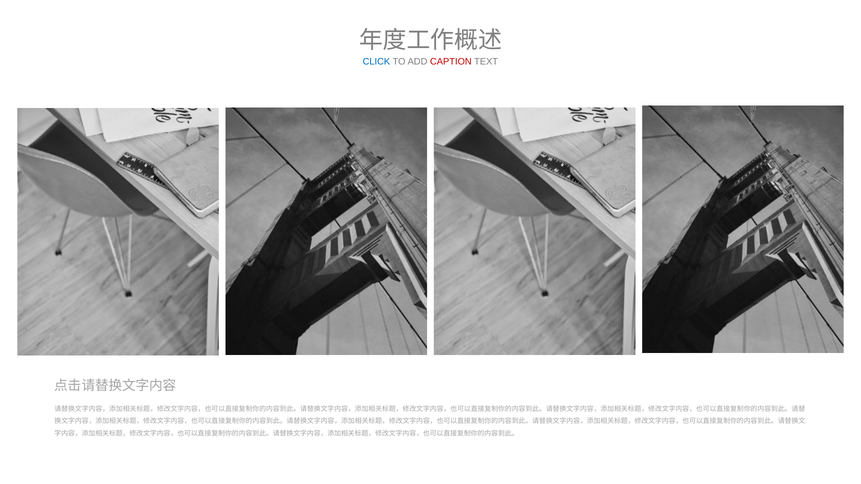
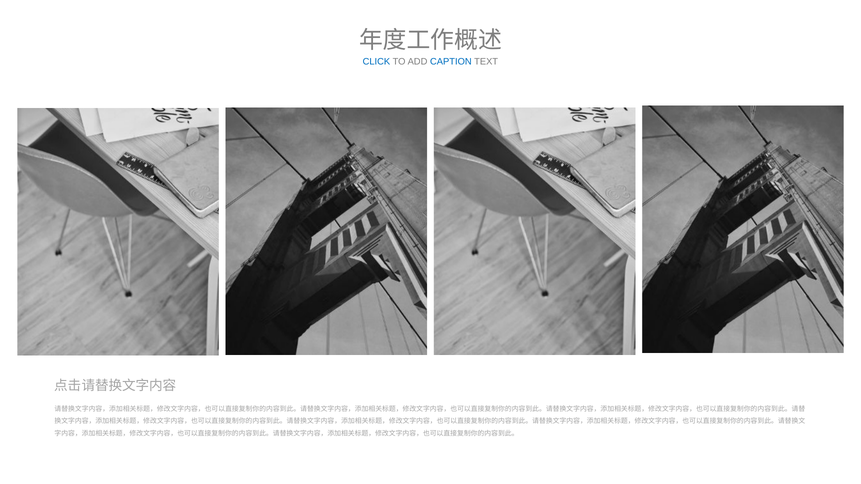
CAPTION colour: red -> blue
